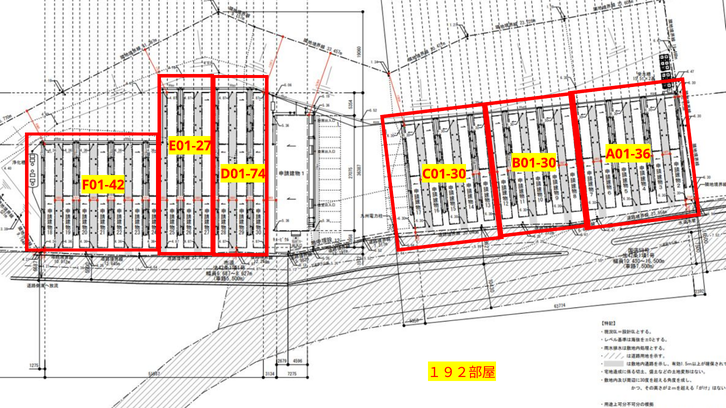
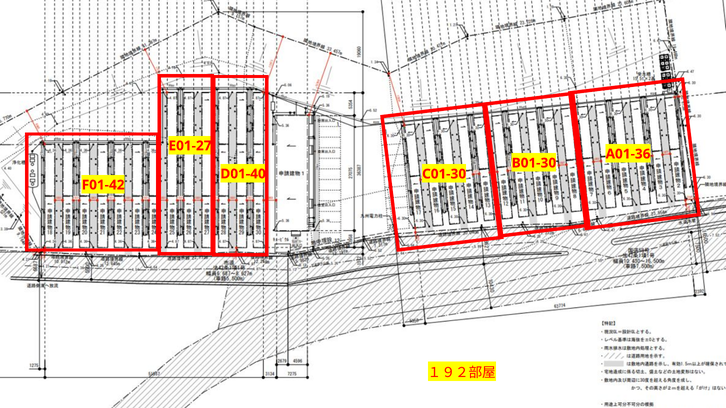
D01-74: D01-74 -> D01-40
